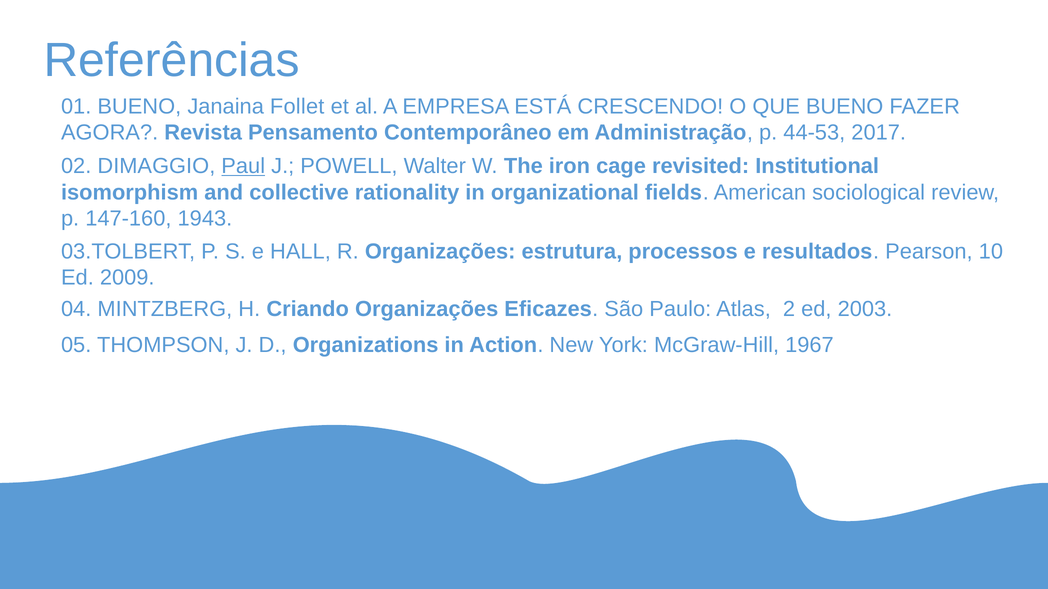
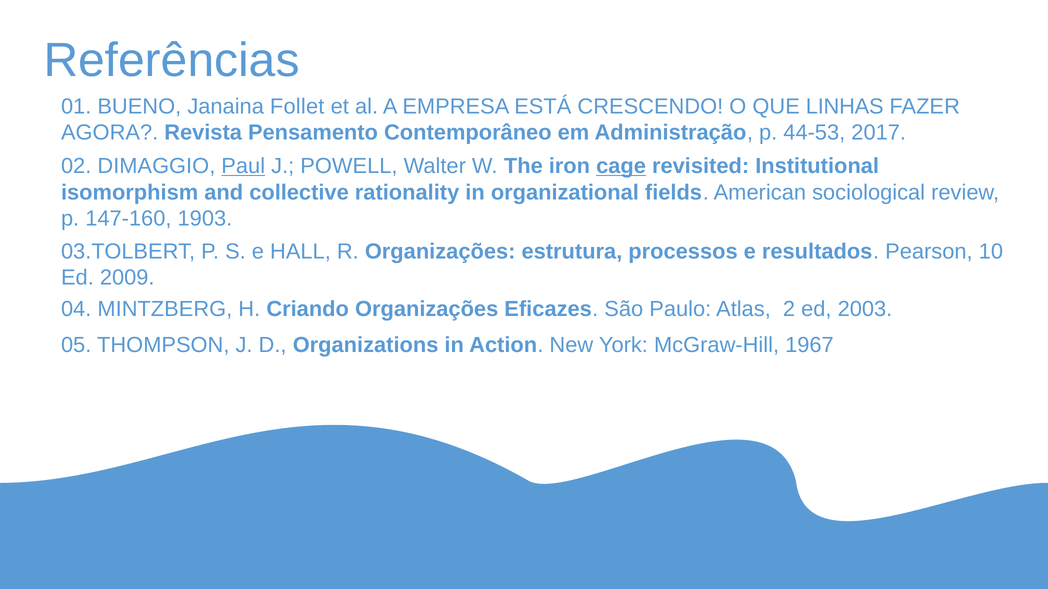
QUE BUENO: BUENO -> LINHAS
cage underline: none -> present
1943: 1943 -> 1903
